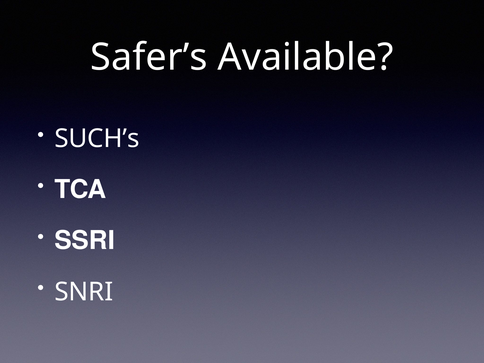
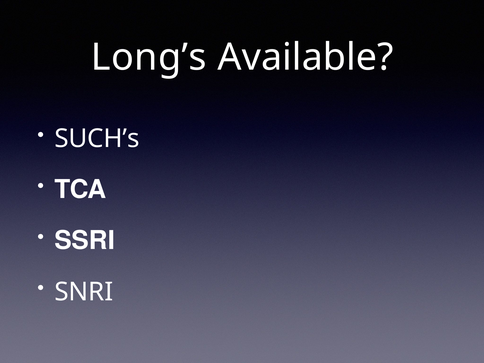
Safer’s: Safer’s -> Long’s
